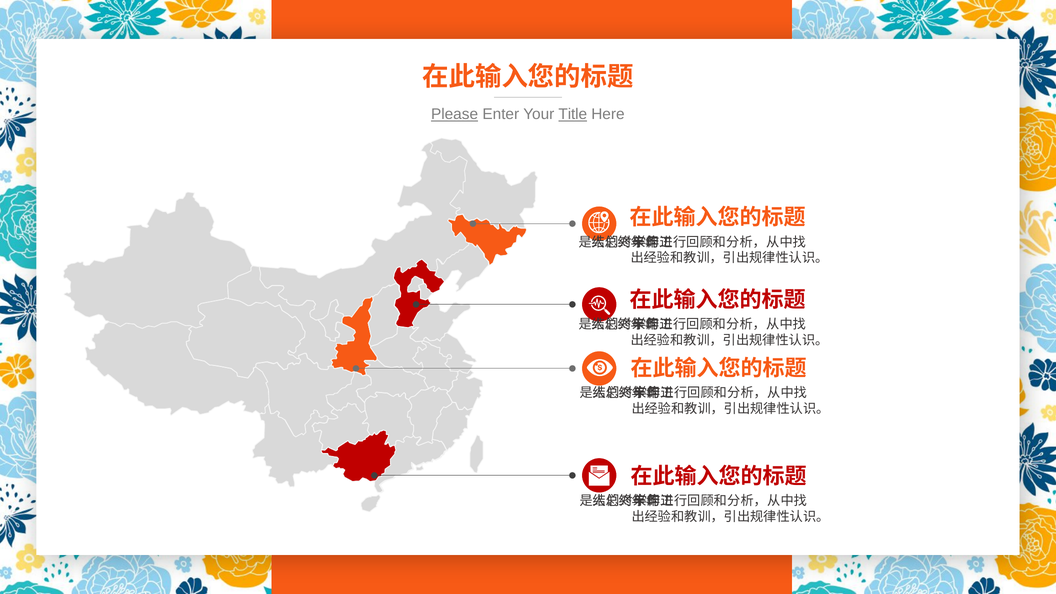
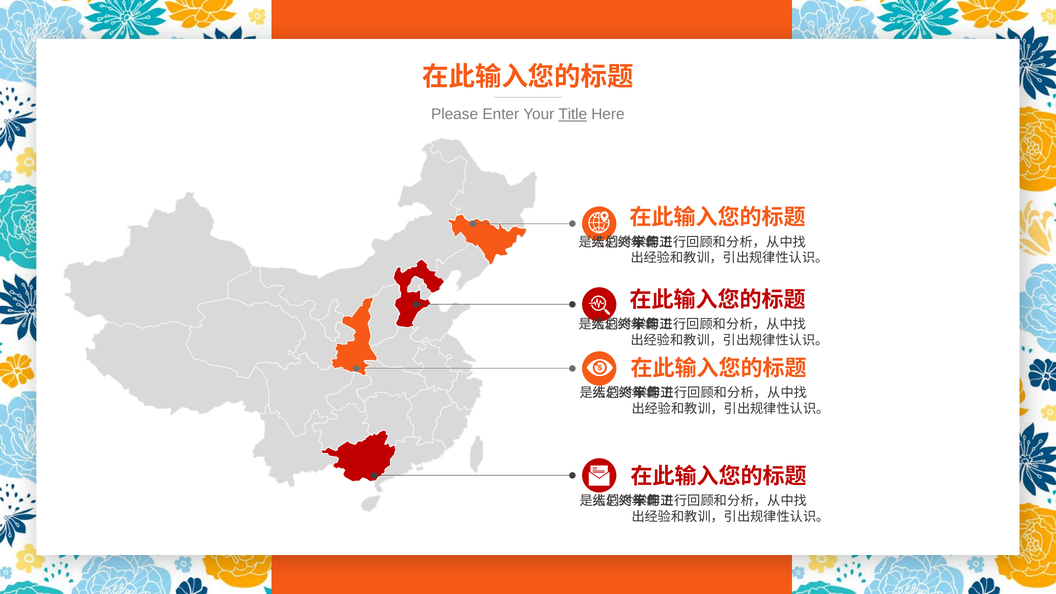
Please underline: present -> none
